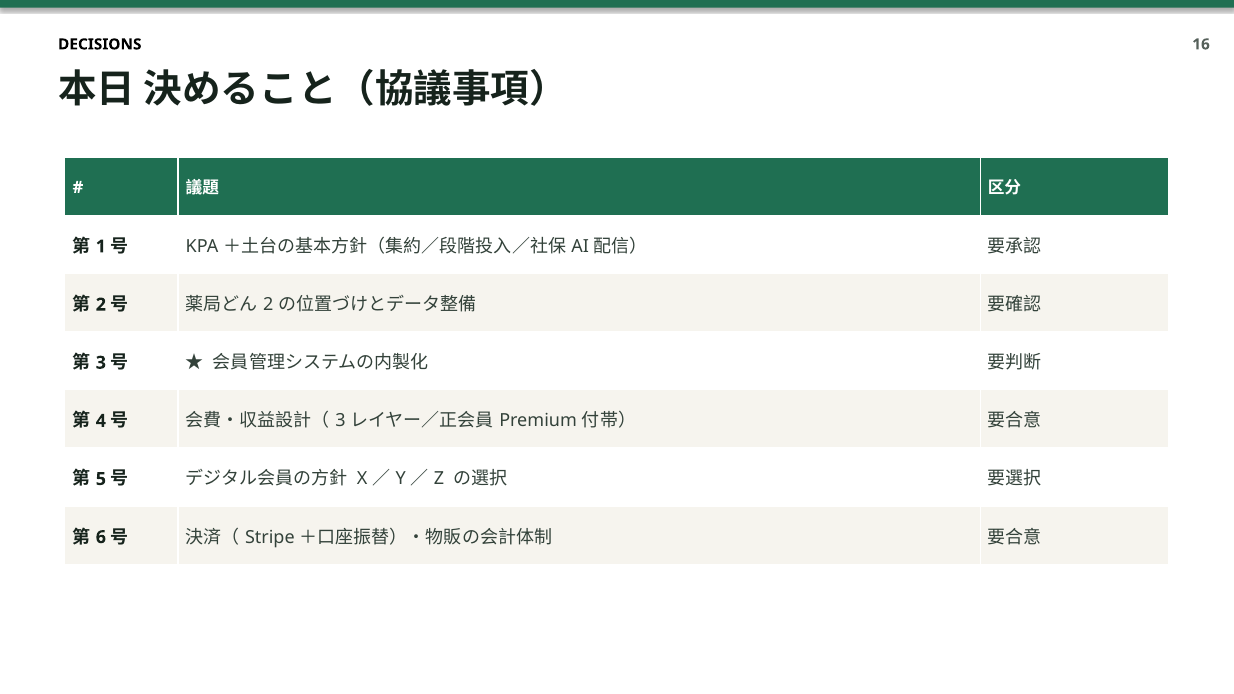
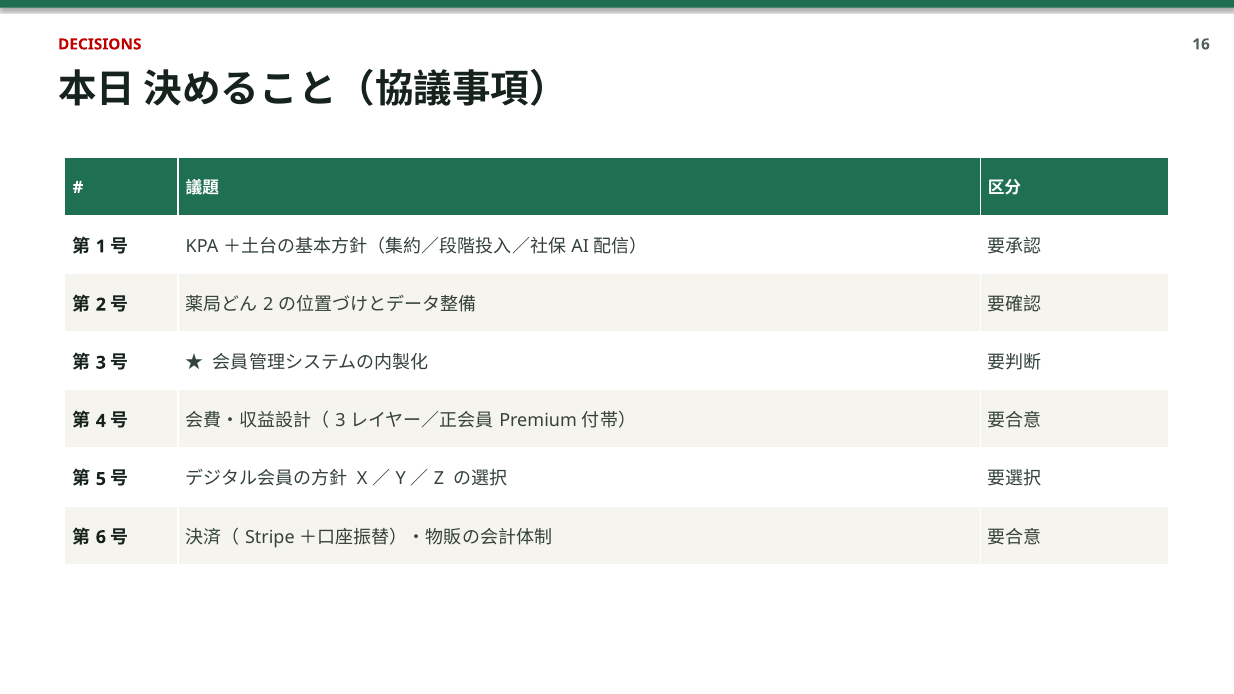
DECISIONS colour: black -> red
